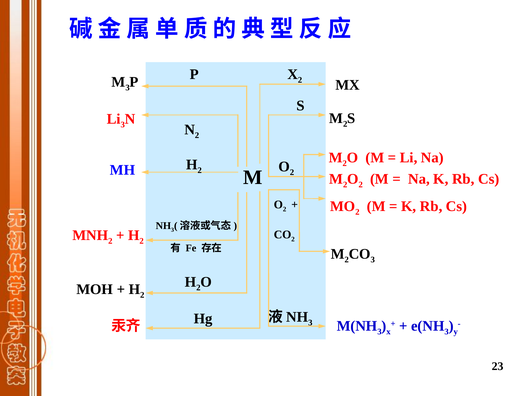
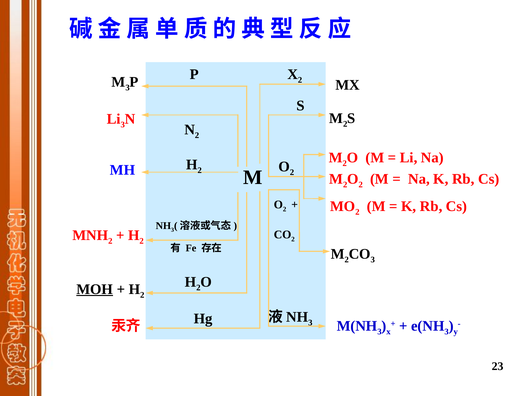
MOH underline: none -> present
